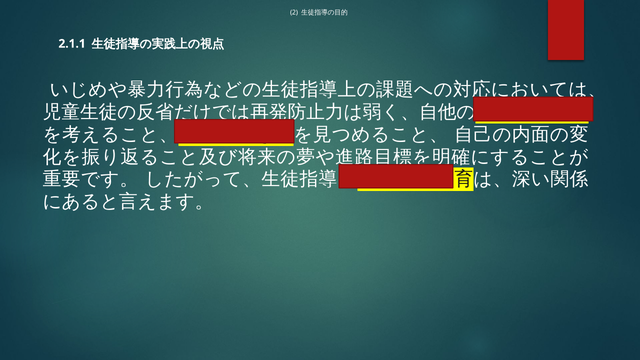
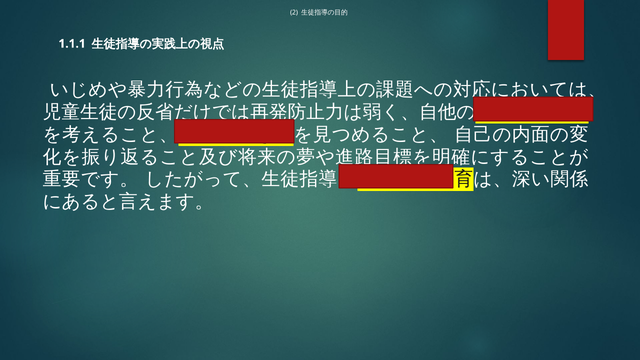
2.1.1: 2.1.1 -> 1.1.1
